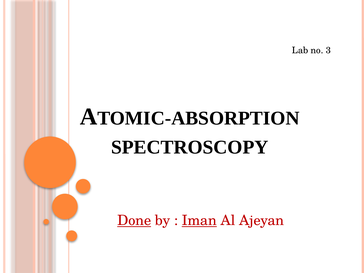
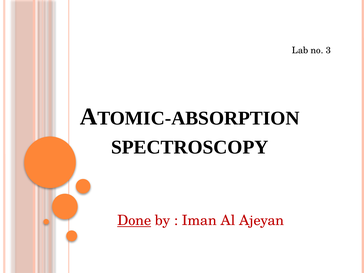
Iman underline: present -> none
